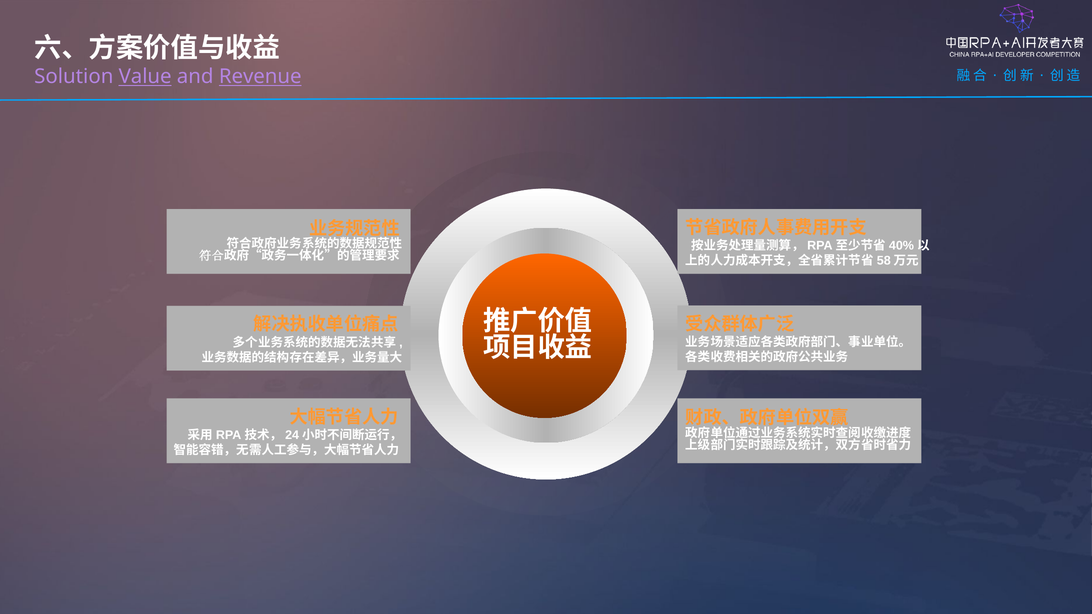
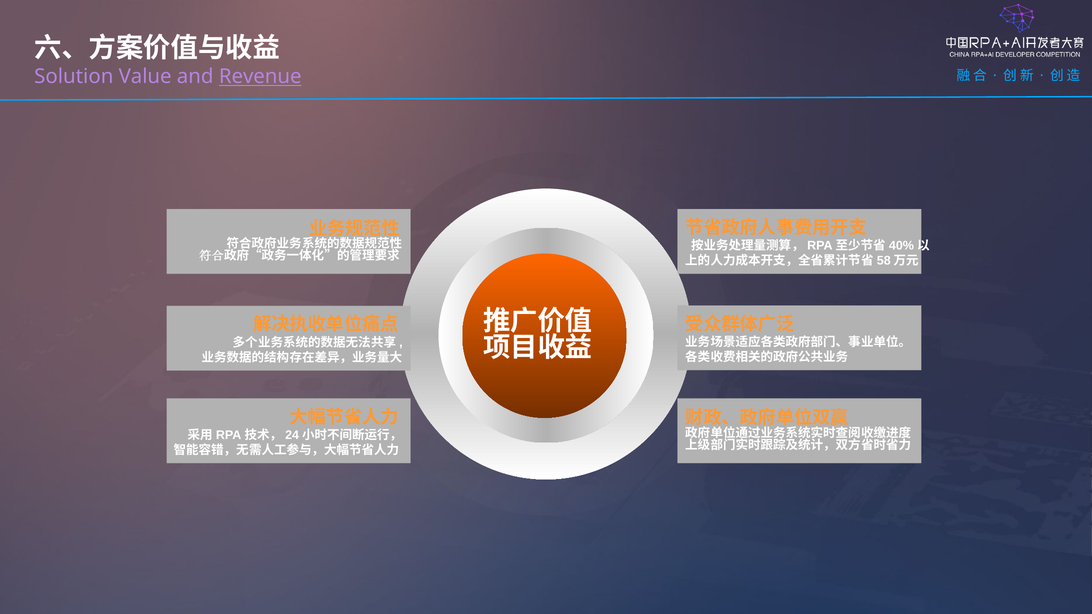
Value underline: present -> none
